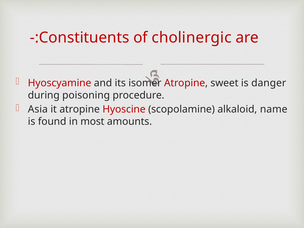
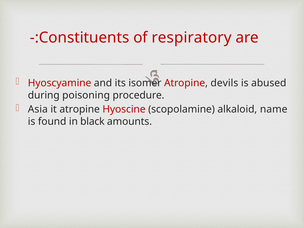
cholinergic: cholinergic -> respiratory
sweet: sweet -> devils
danger: danger -> abused
most: most -> black
